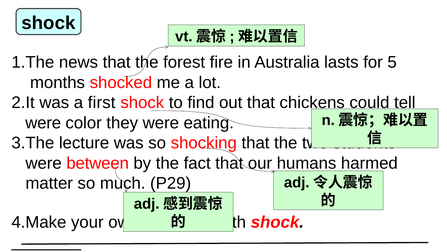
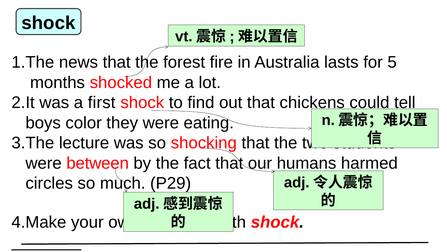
were at (43, 123): were -> boys
matter: matter -> circles
